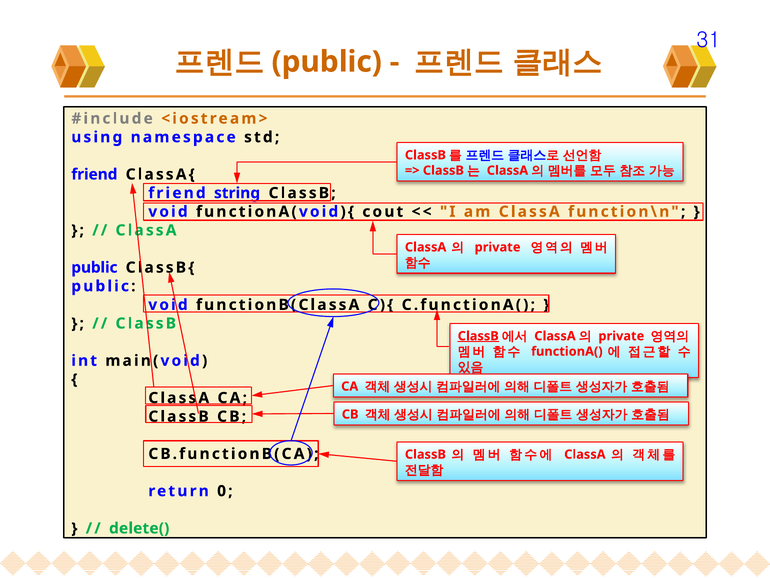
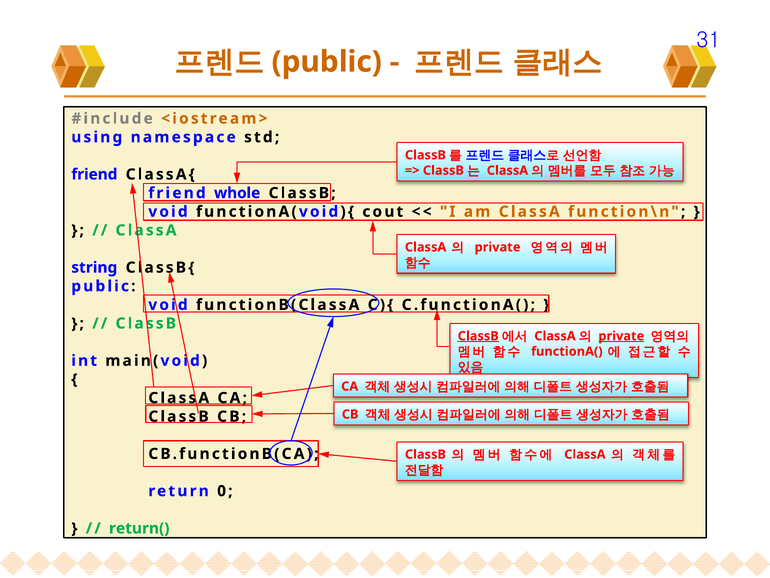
string: string -> whole
public at (94, 267): public -> string
private at (621, 336) underline: none -> present
delete(: delete( -> return(
